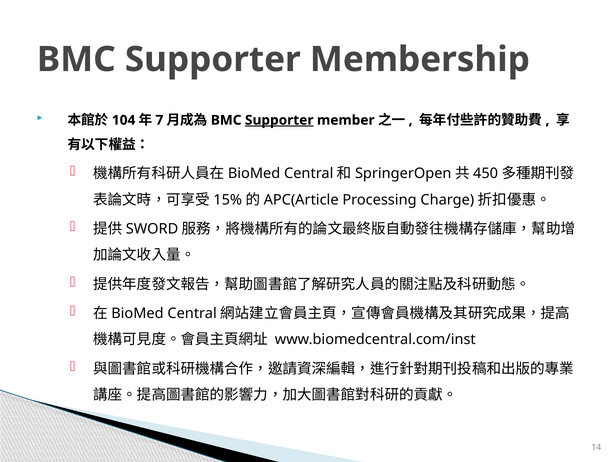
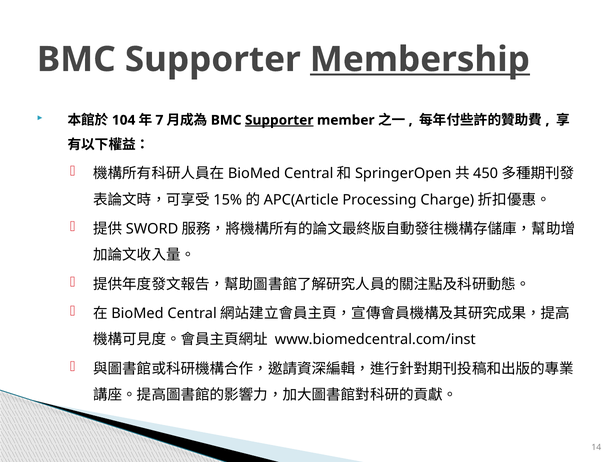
Membership underline: none -> present
